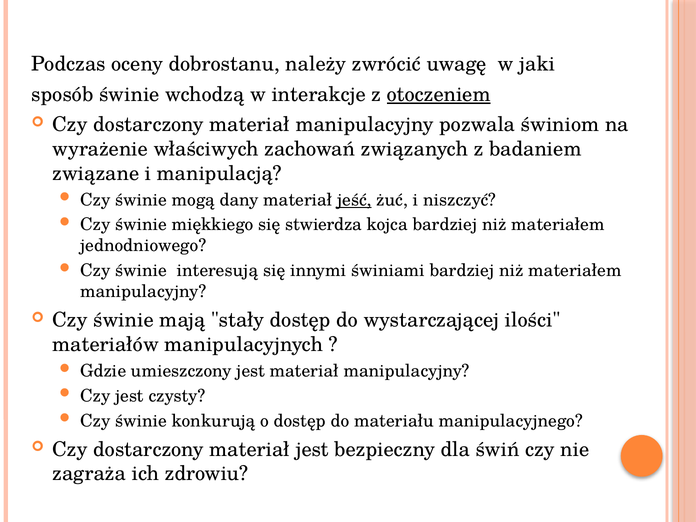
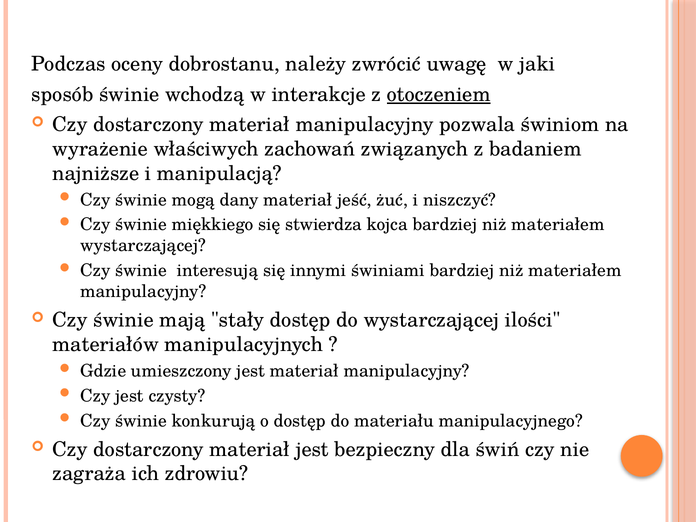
związane: związane -> najniższe
jeść underline: present -> none
jednodniowego at (143, 246): jednodniowego -> wystarczającej
